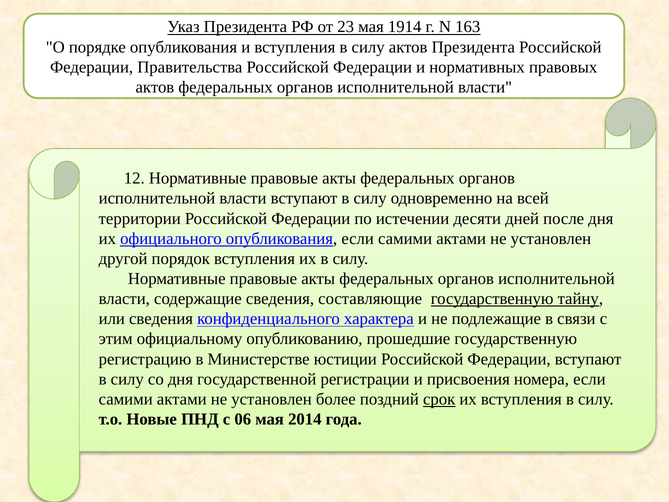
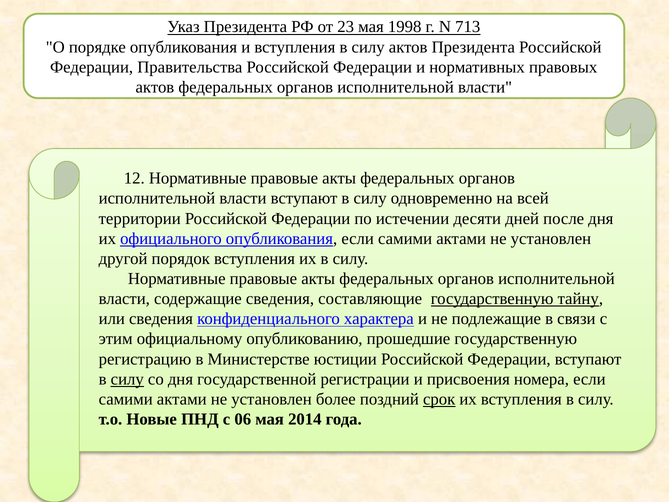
1914: 1914 -> 1998
163: 163 -> 713
силу at (127, 379) underline: none -> present
